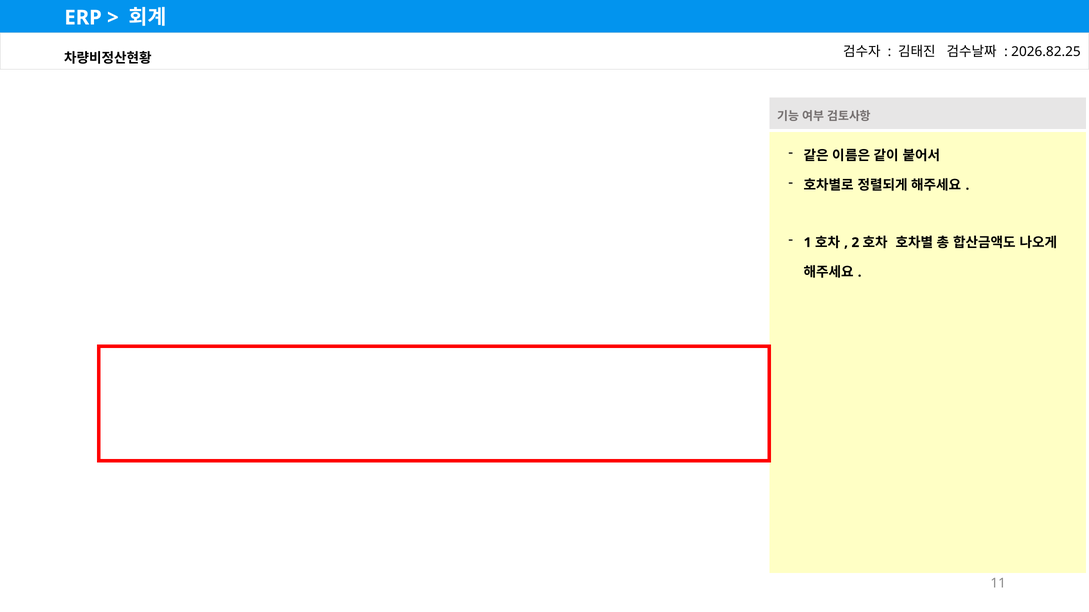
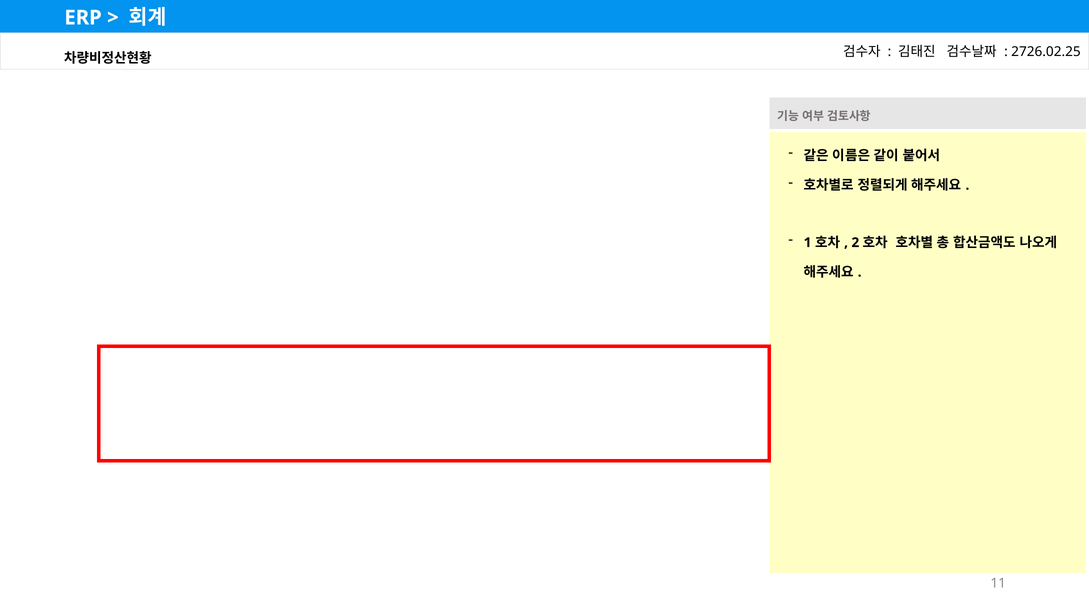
2026.82.25: 2026.82.25 -> 2726.02.25
